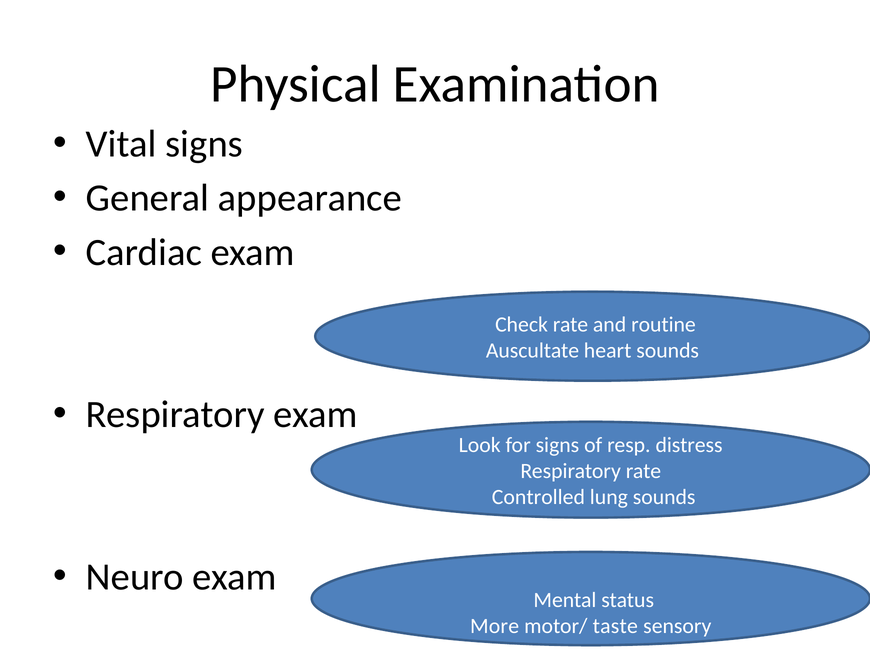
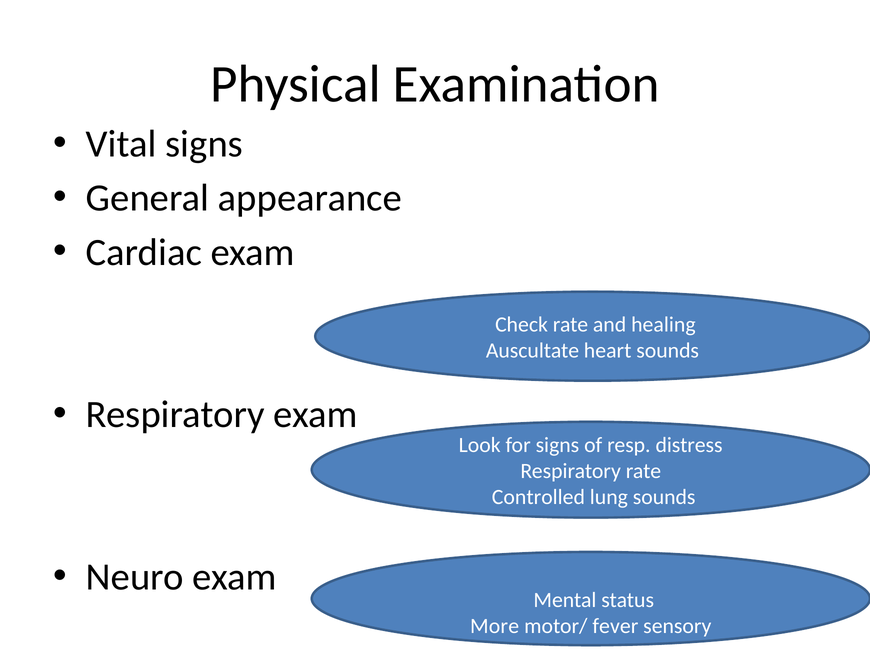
routine: routine -> healing
taste: taste -> fever
